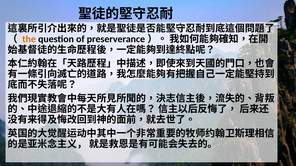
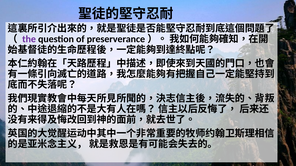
the colour: orange -> purple
